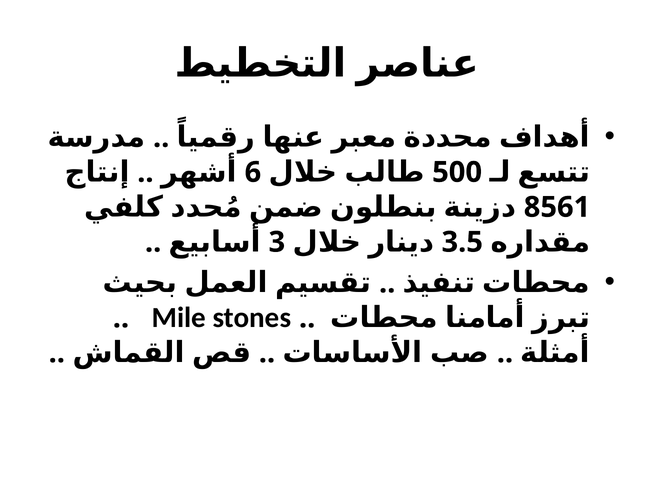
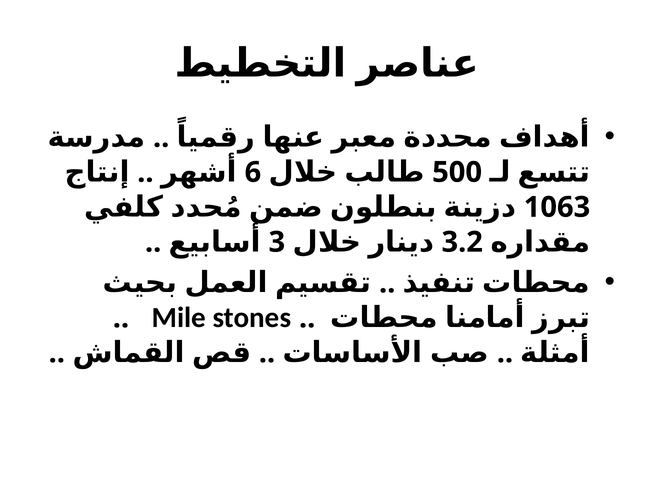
8561: 8561 -> 1063
3.5: 3.5 -> 3.2
